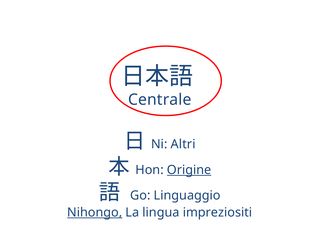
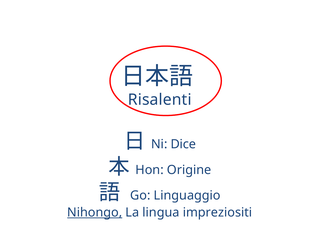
Centrale: Centrale -> Risalenti
Altri: Altri -> Dice
Origine underline: present -> none
